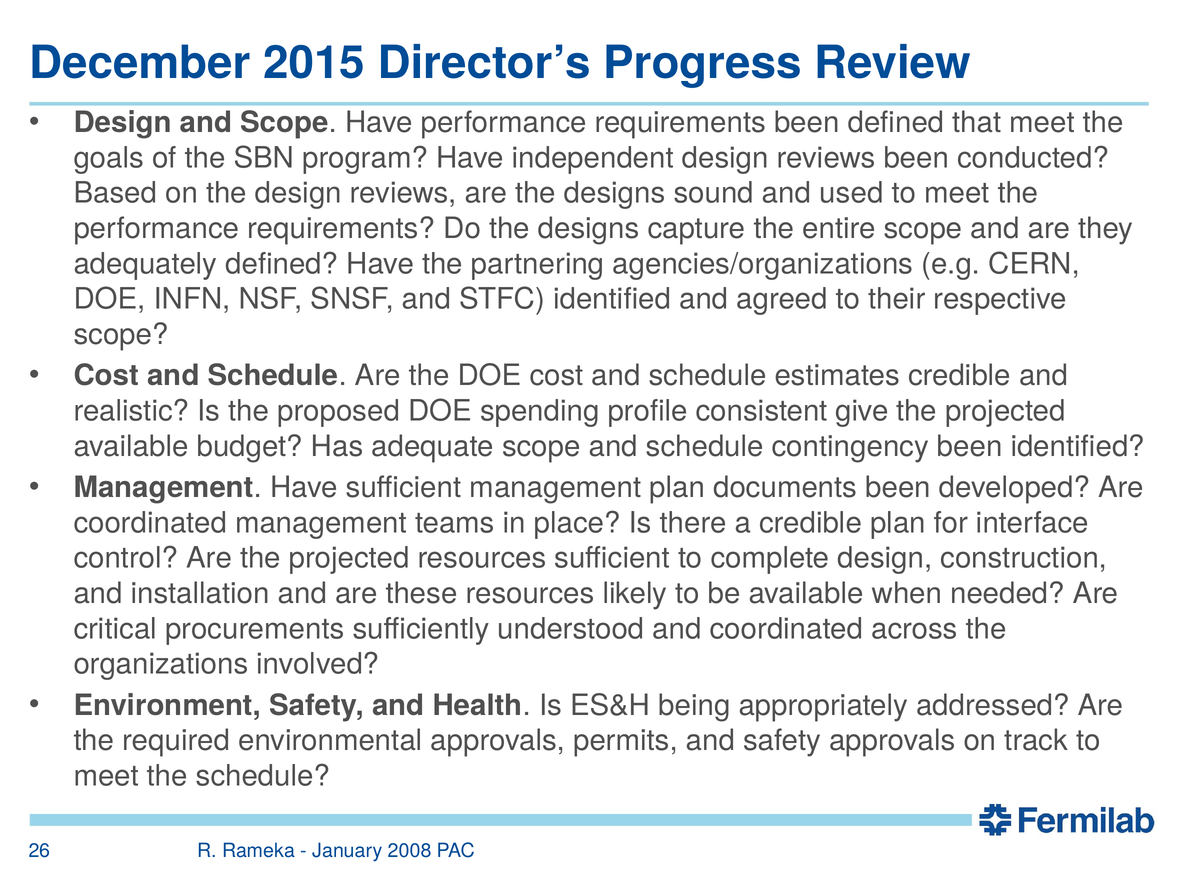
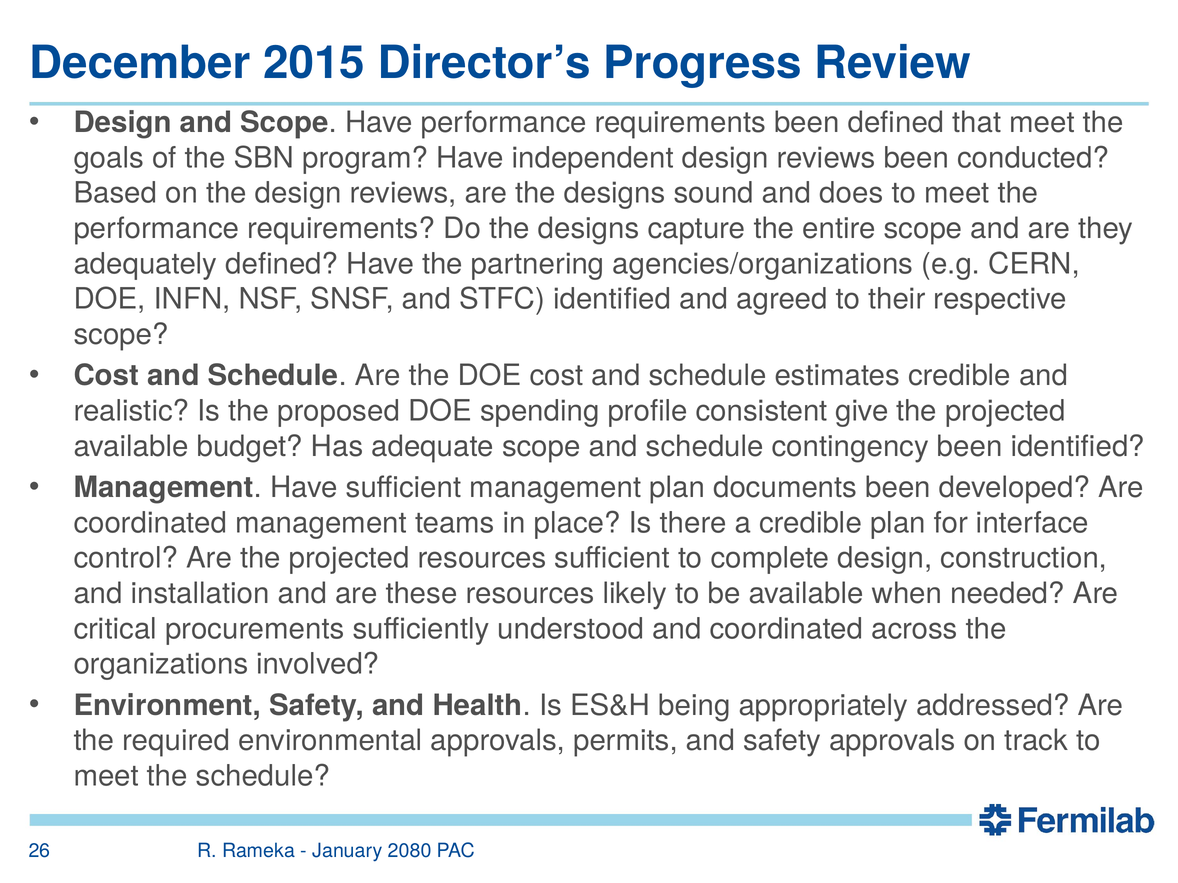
used: used -> does
2008: 2008 -> 2080
